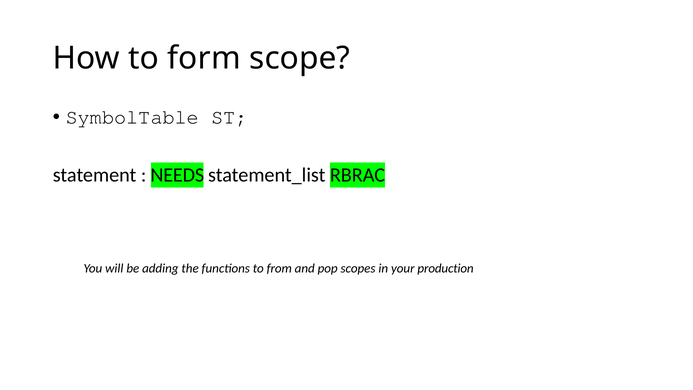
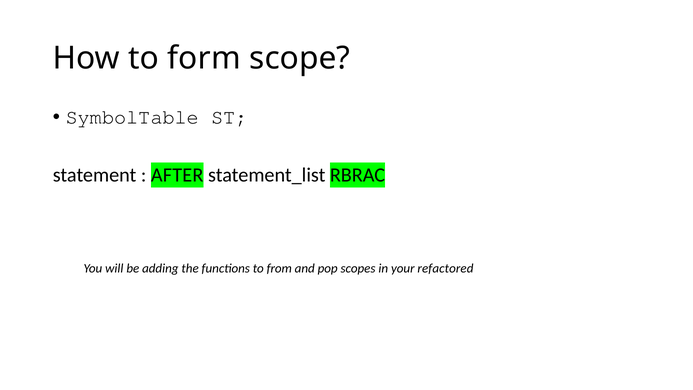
NEEDS: NEEDS -> AFTER
production: production -> refactored
